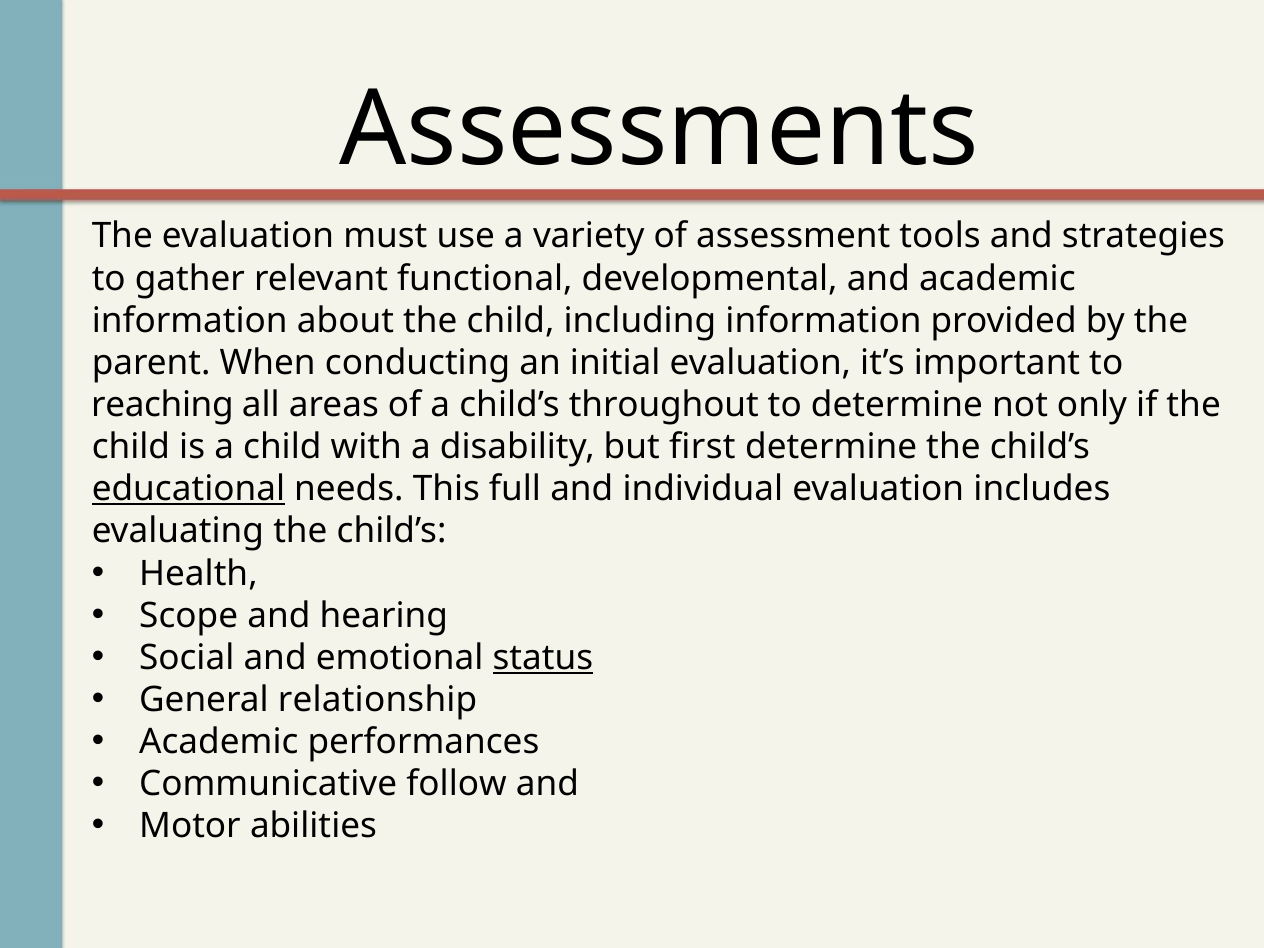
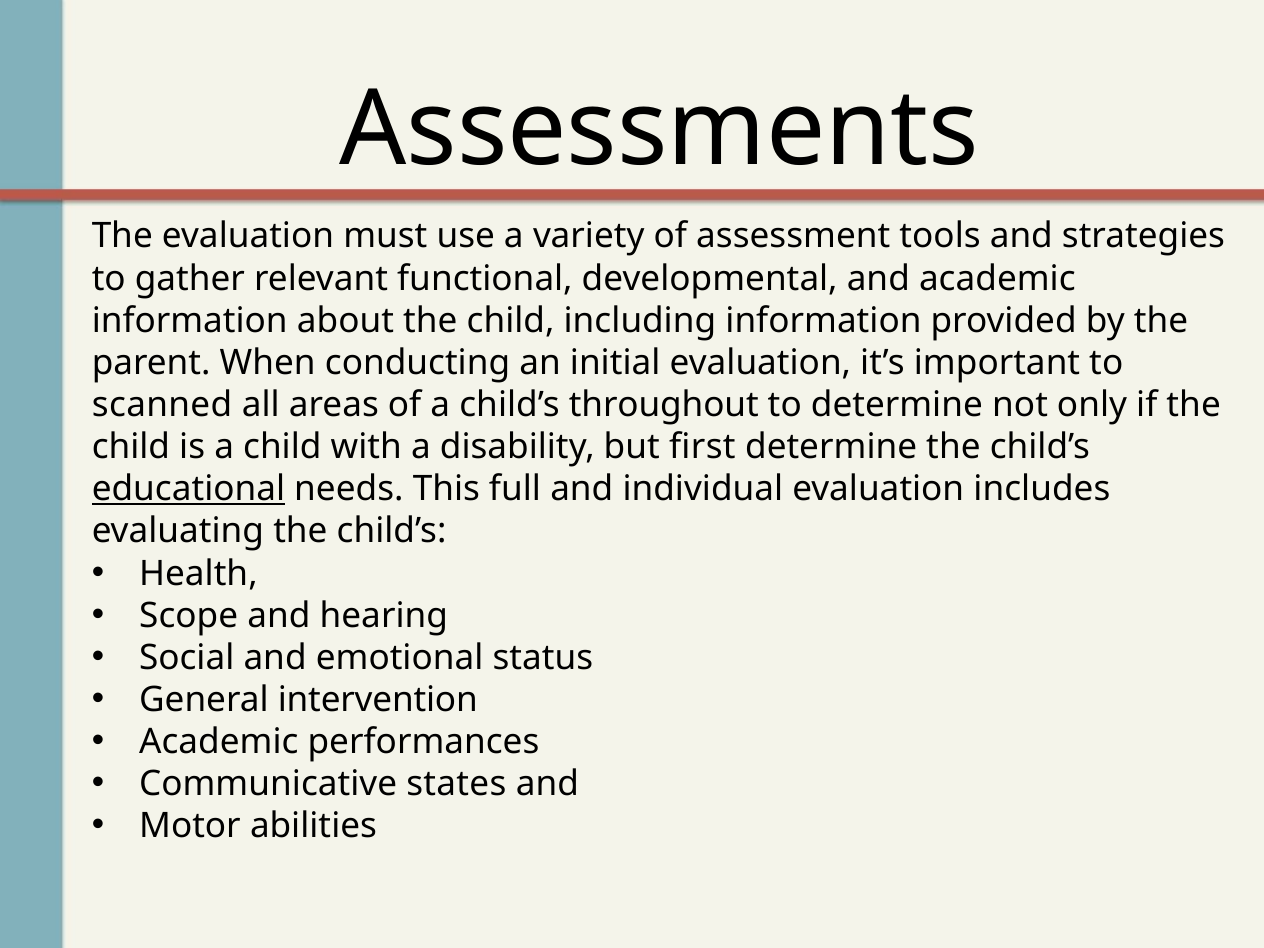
reaching: reaching -> scanned
status underline: present -> none
relationship: relationship -> intervention
follow: follow -> states
